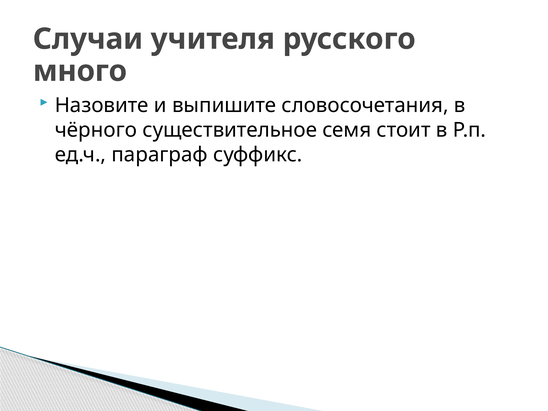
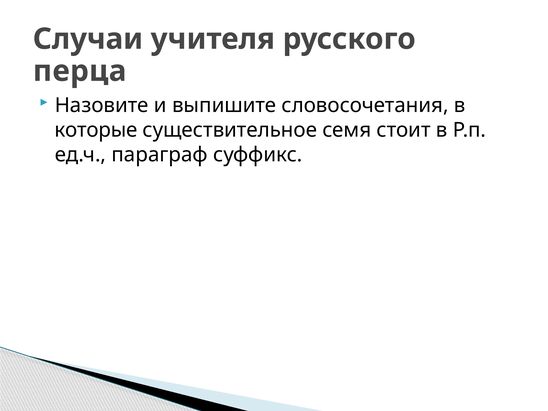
много: много -> перца
чёрного: чёрного -> которые
